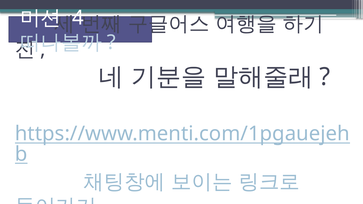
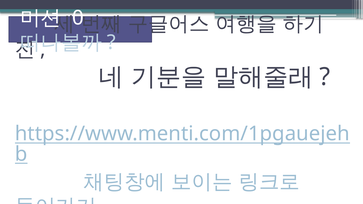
4: 4 -> 0
